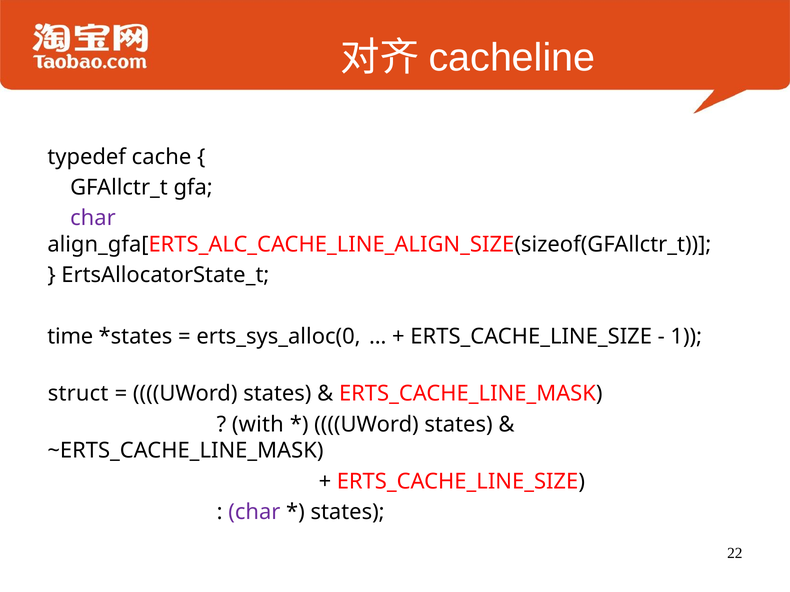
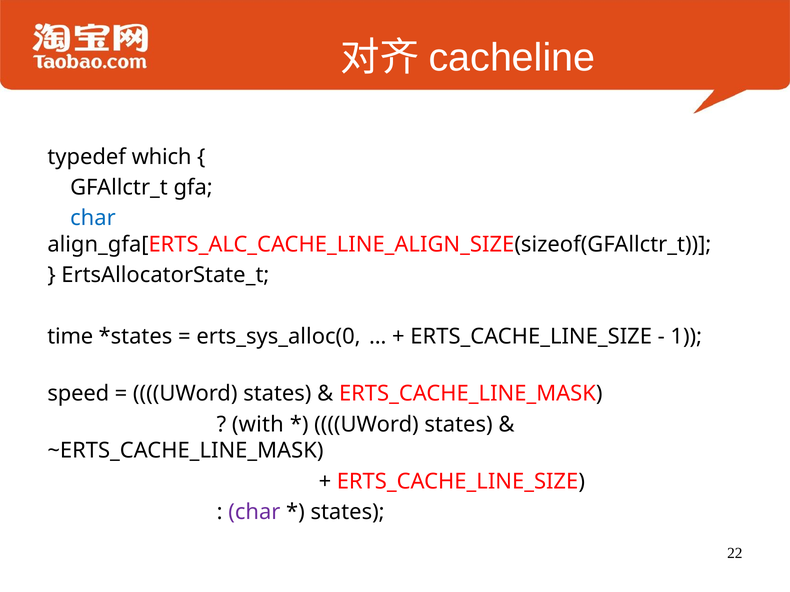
cache: cache -> which
char at (93, 218) colour: purple -> blue
struct: struct -> speed
